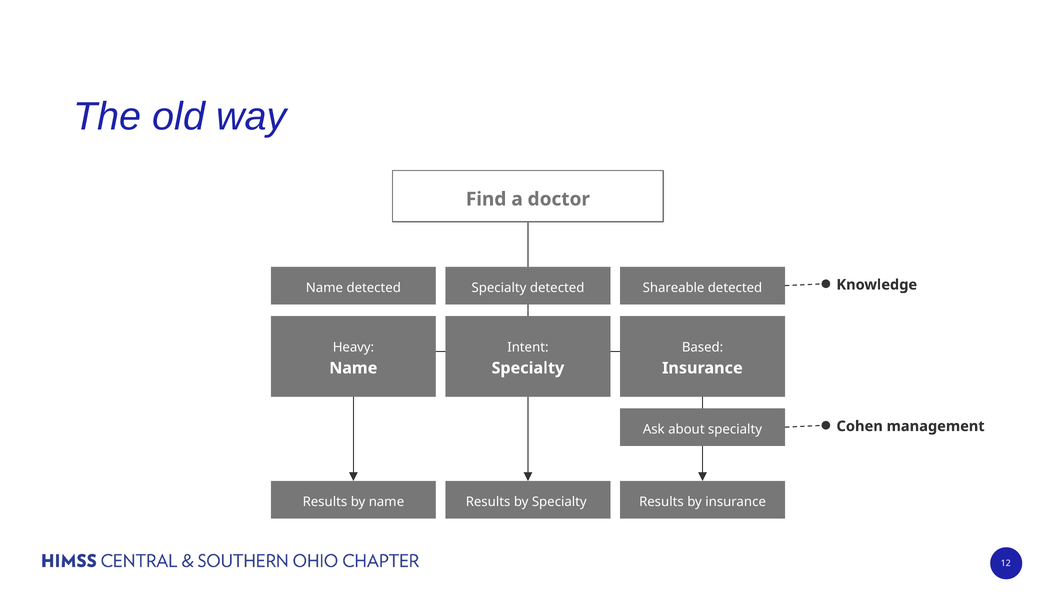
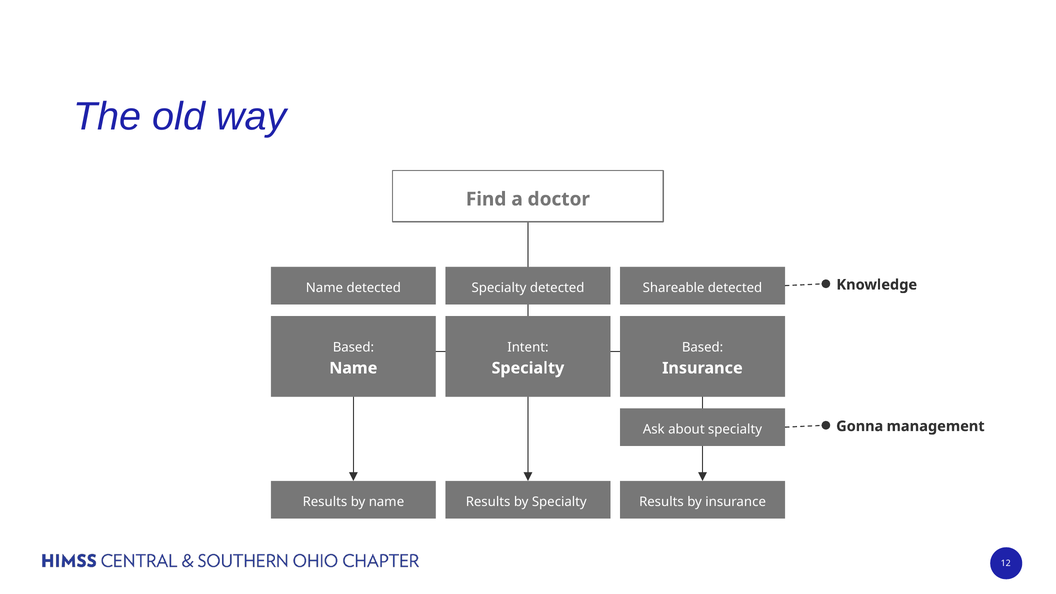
Heavy at (353, 347): Heavy -> Based
Cohen: Cohen -> Gonna
